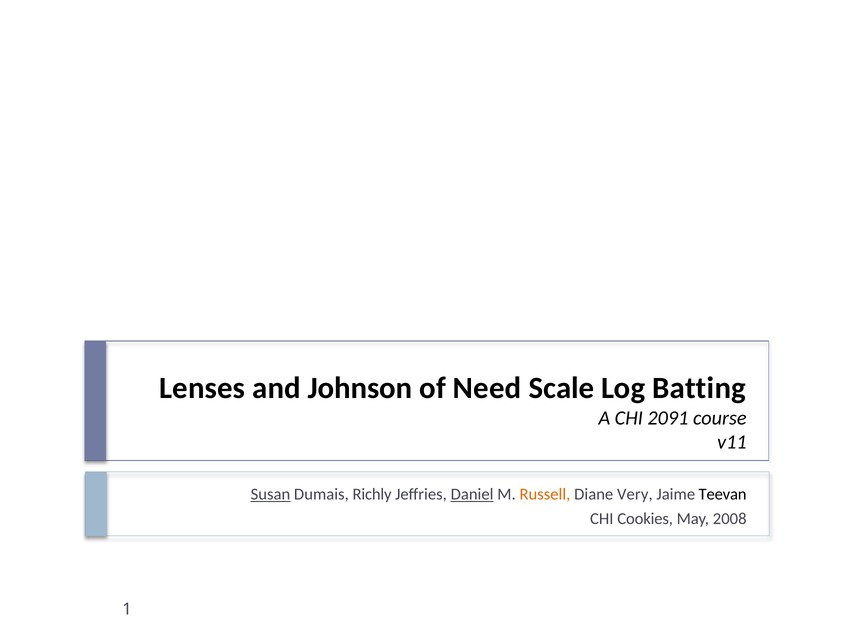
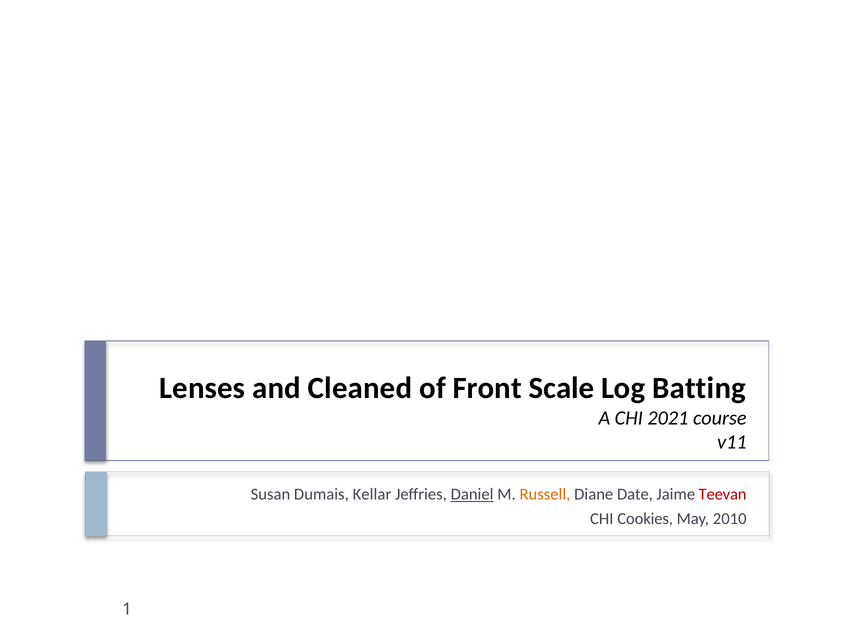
Johnson: Johnson -> Cleaned
Need: Need -> Front
2091: 2091 -> 2021
Susan underline: present -> none
Richly: Richly -> Kellar
Very: Very -> Date
Teevan colour: black -> red
2008: 2008 -> 2010
